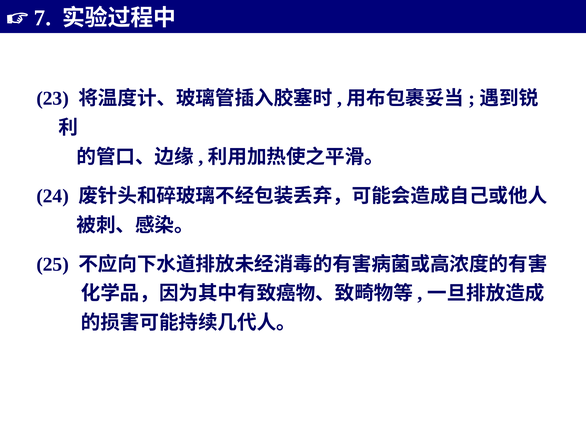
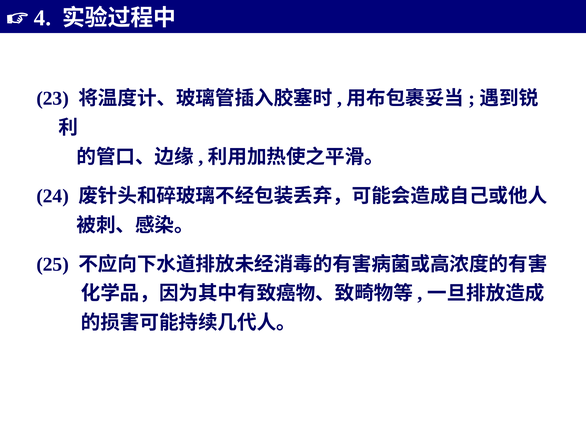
7: 7 -> 4
